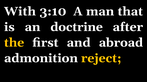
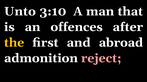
With: With -> Unto
doctrine: doctrine -> offences
reject colour: yellow -> pink
